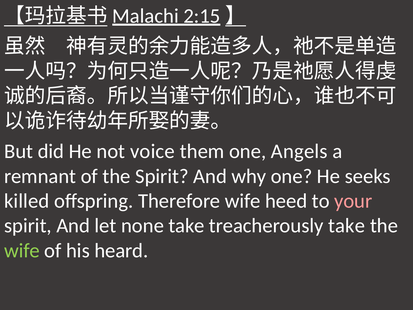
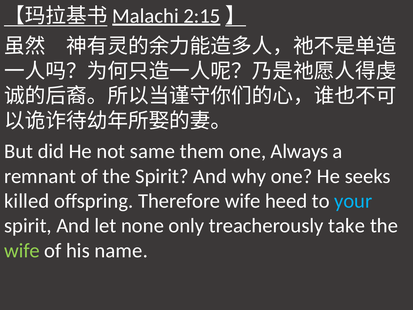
voice: voice -> same
Angels: Angels -> Always
your colour: pink -> light blue
none take: take -> only
heard: heard -> name
